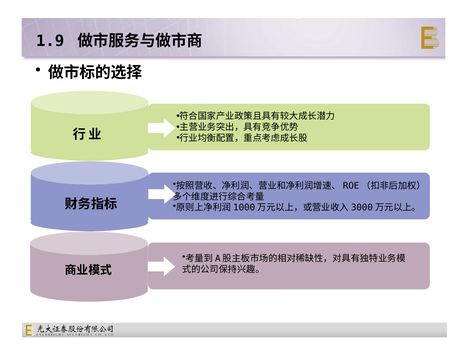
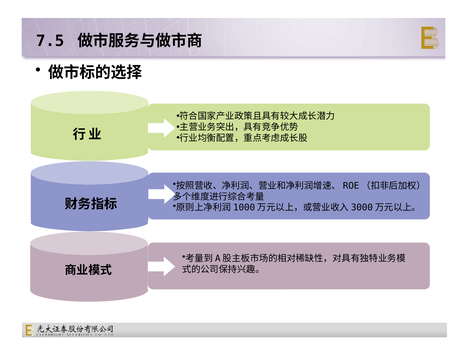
1.9: 1.9 -> 7.5
